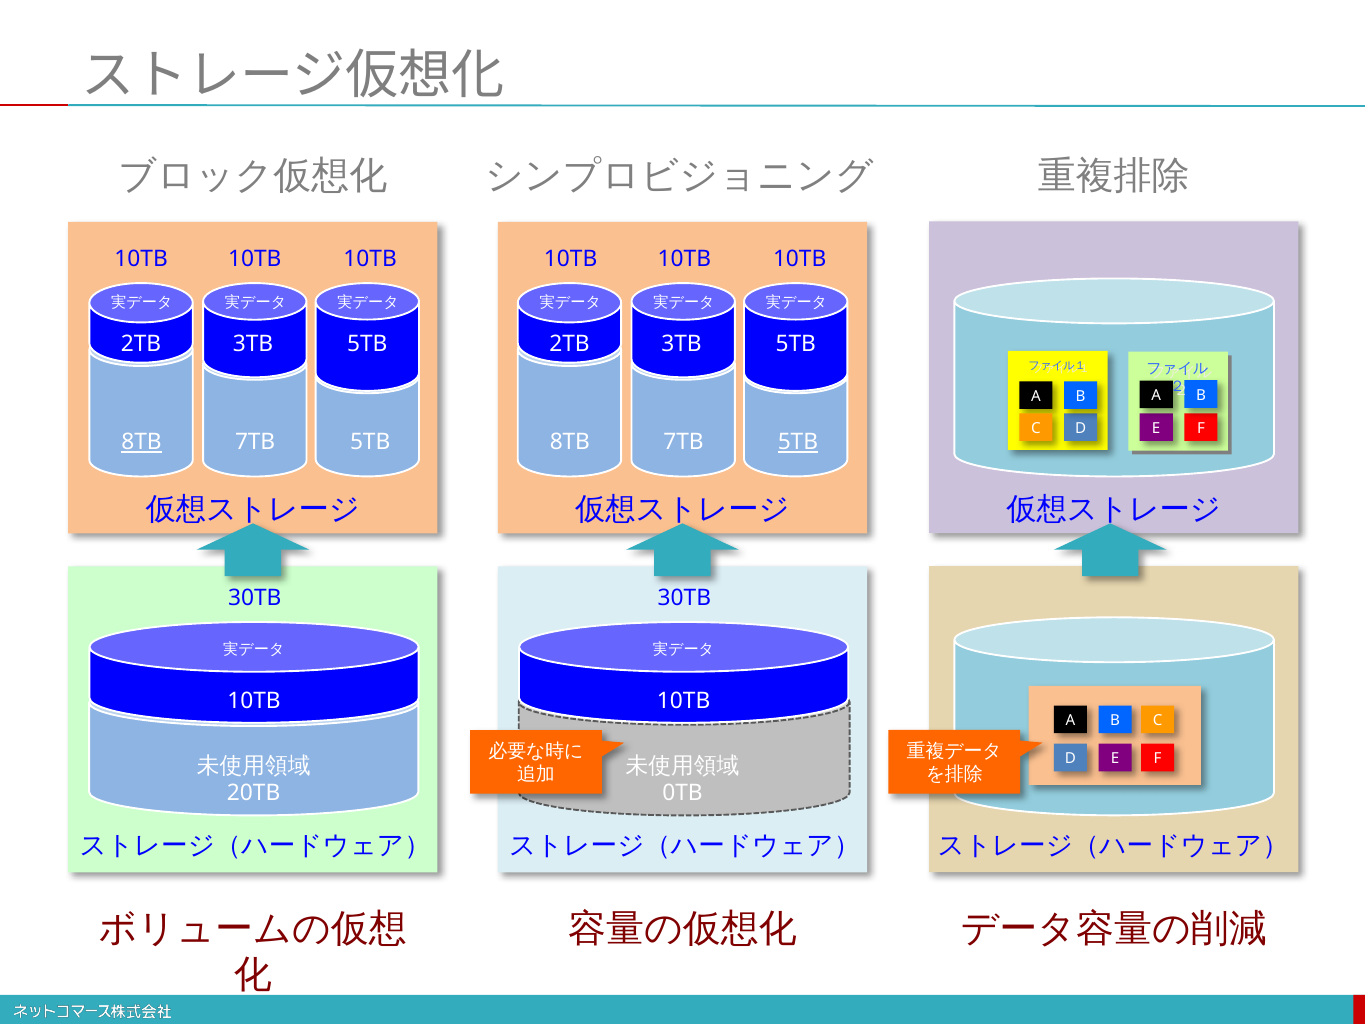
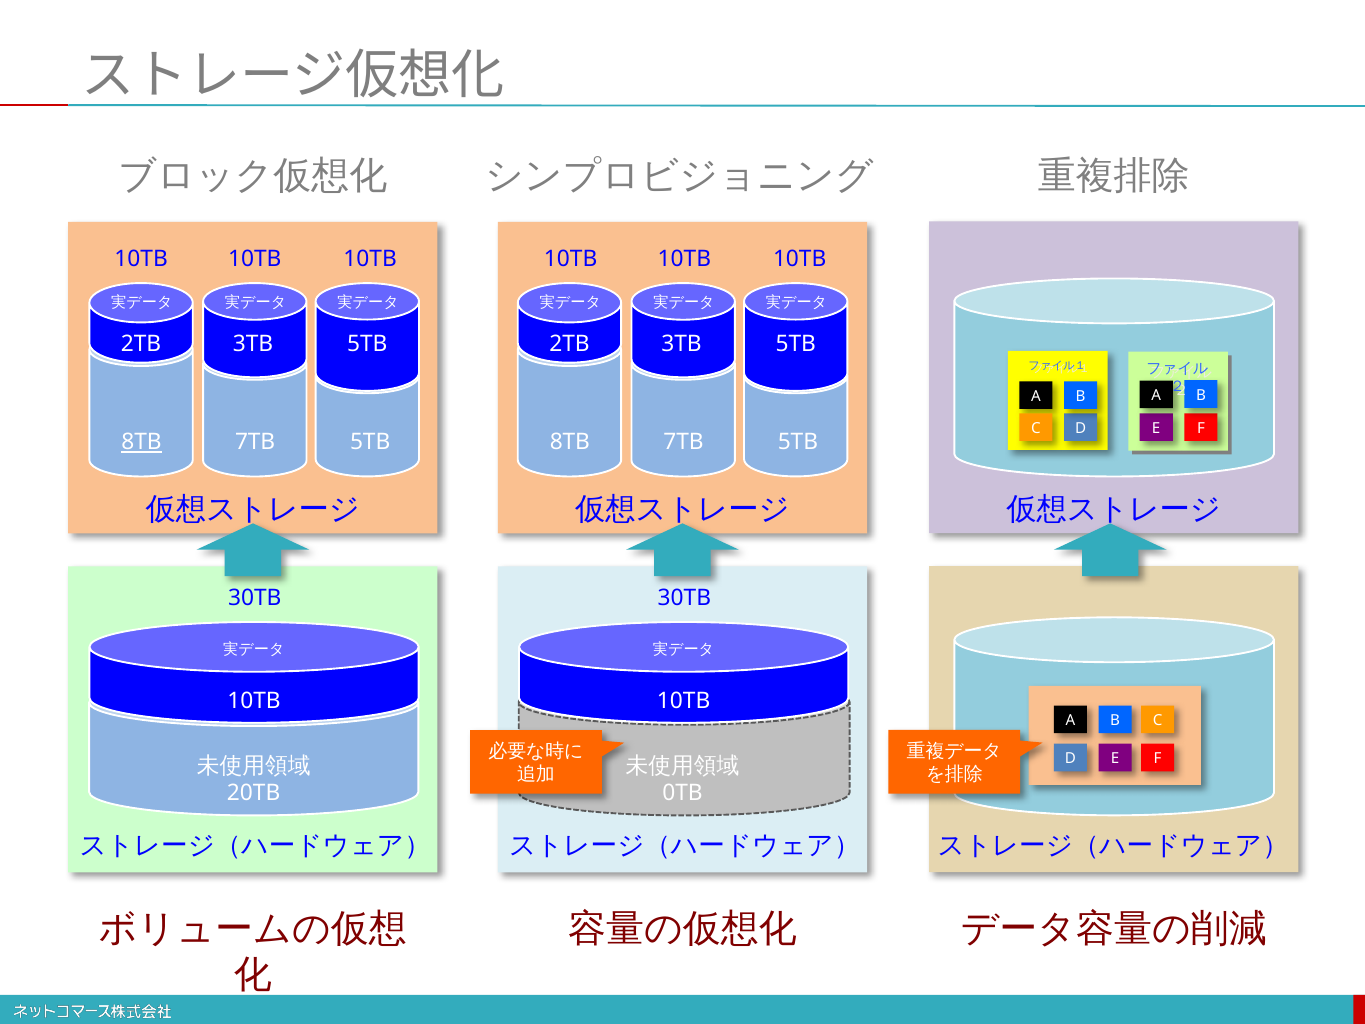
5TB at (798, 442) underline: present -> none
